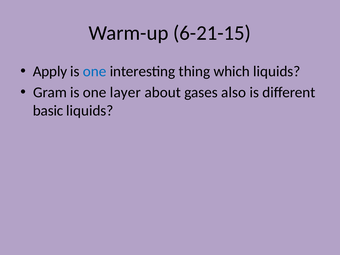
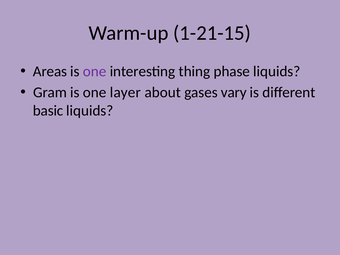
6-21-15: 6-21-15 -> 1-21-15
Apply: Apply -> Areas
one at (95, 71) colour: blue -> purple
which: which -> phase
also: also -> vary
